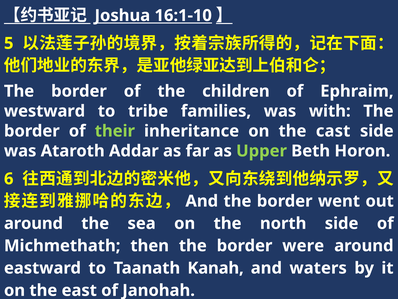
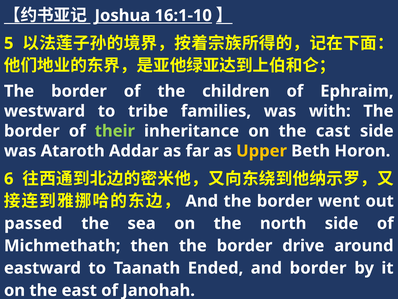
Upper colour: light green -> yellow
around at (33, 223): around -> passed
were: were -> drive
Kanah: Kanah -> Ended
and waters: waters -> border
